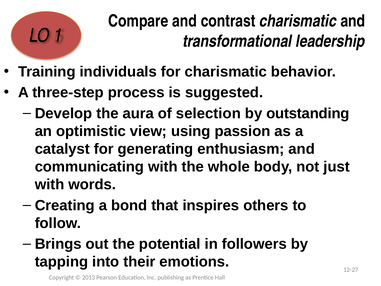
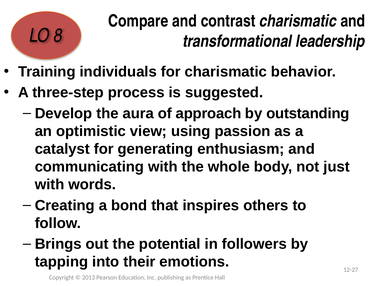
1: 1 -> 8
selection: selection -> approach
